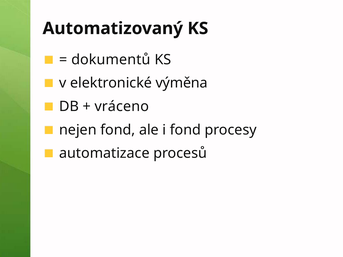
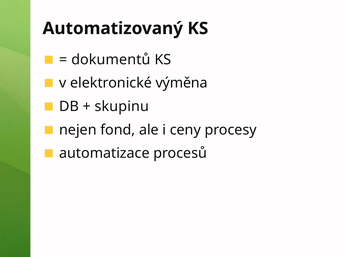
vráceno: vráceno -> skupinu
i fond: fond -> ceny
